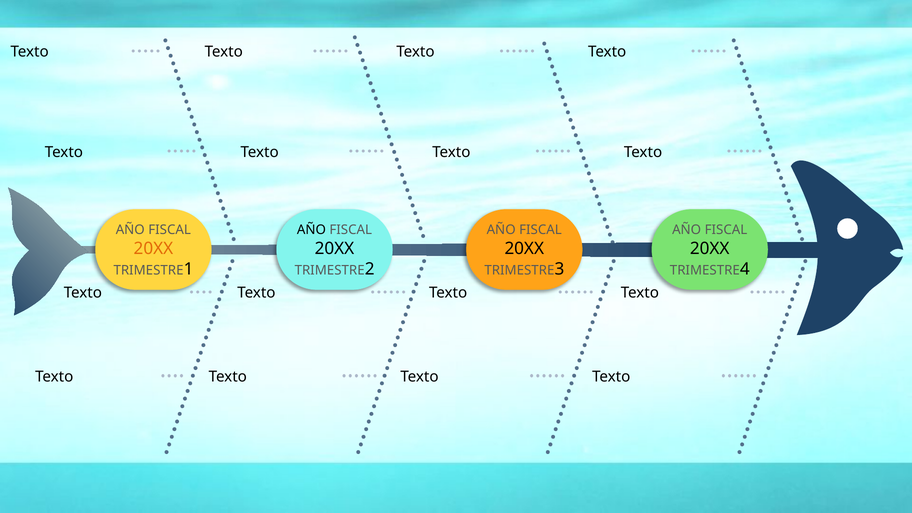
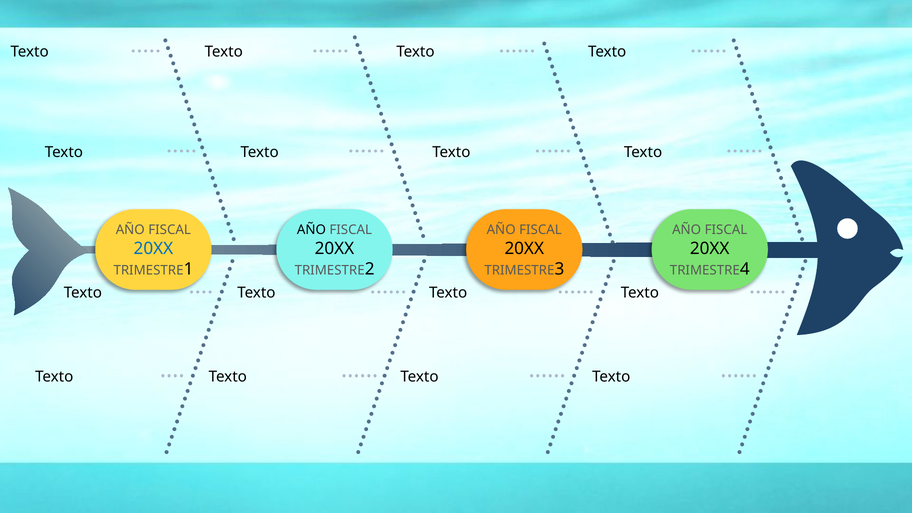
20XX at (153, 248) colour: orange -> blue
